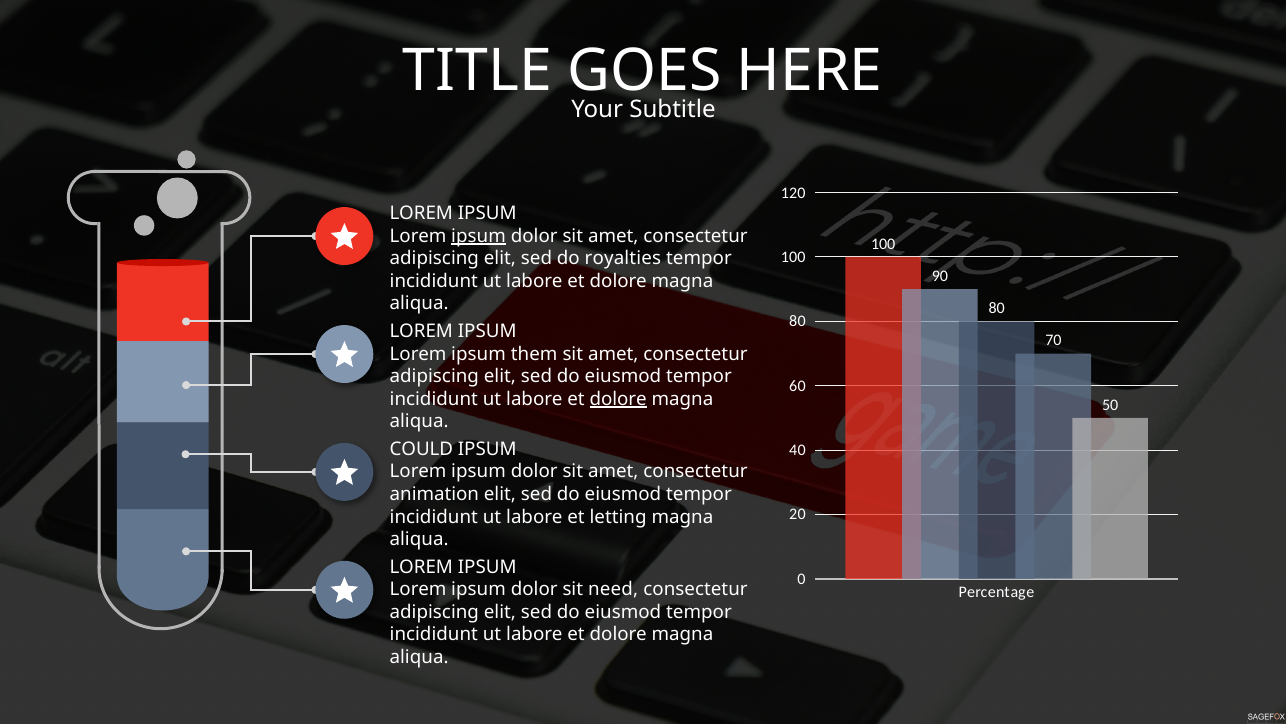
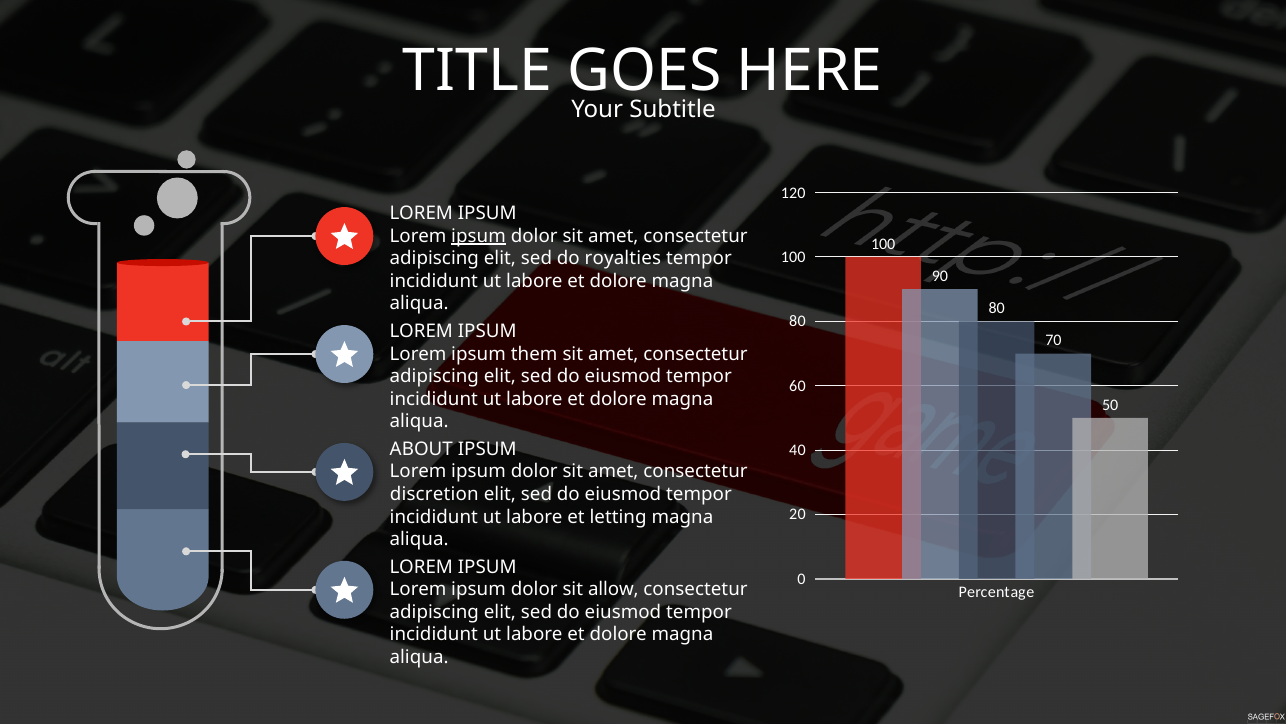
dolore at (618, 399) underline: present -> none
COULD: COULD -> ABOUT
animation: animation -> discretion
need: need -> allow
